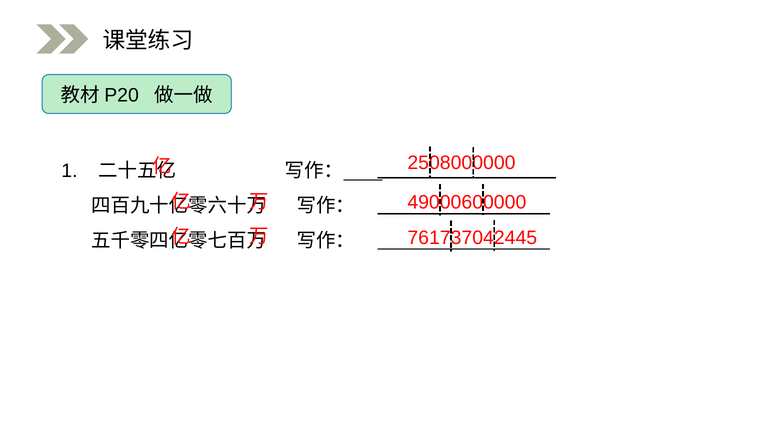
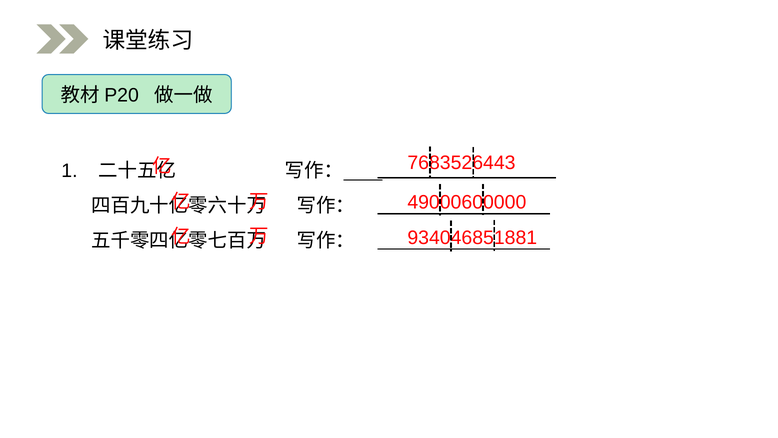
2508000000: 2508000000 -> 7683526443
761737042445: 761737042445 -> 934046851881
